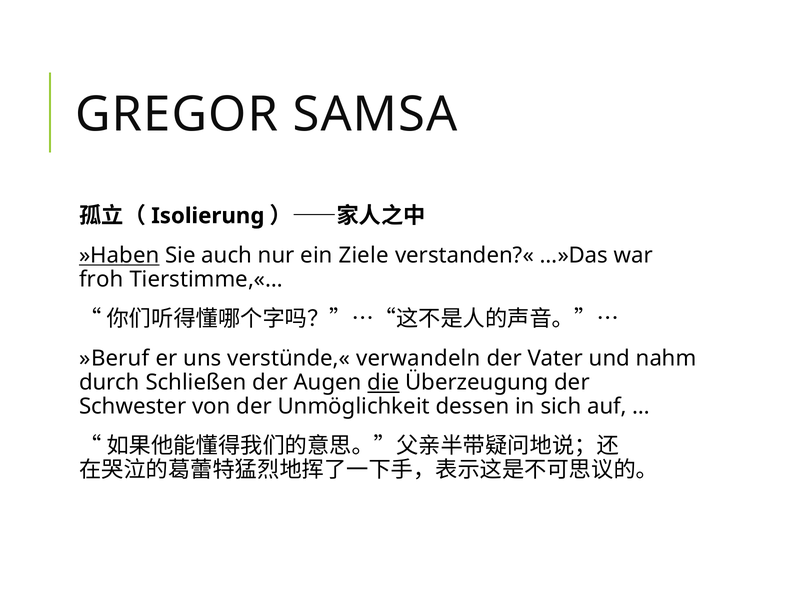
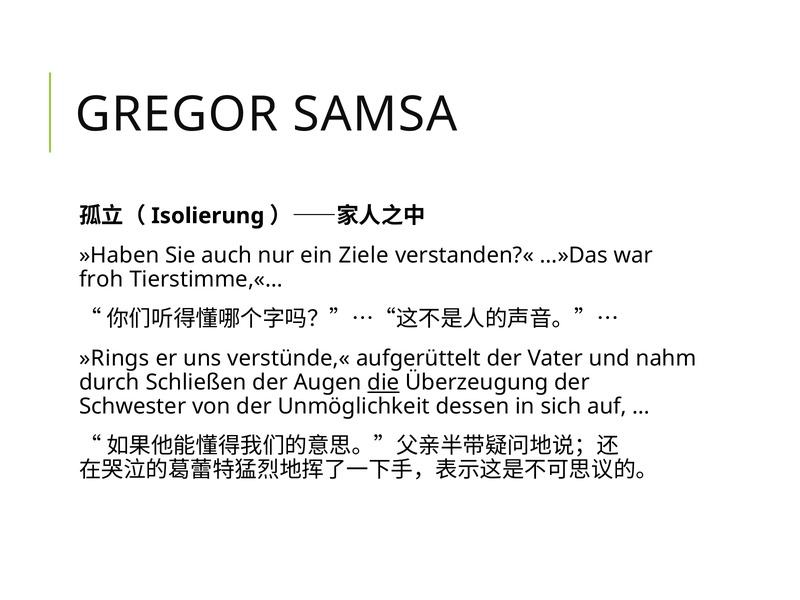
»Haben underline: present -> none
»Beruf: »Beruf -> »Rings
verwandeln: verwandeln -> aufgerüttelt
